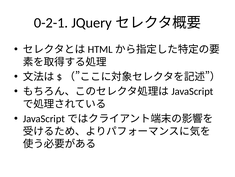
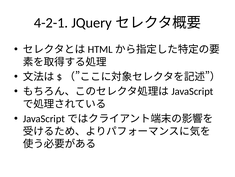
0-2-1: 0-2-1 -> 4-2-1
